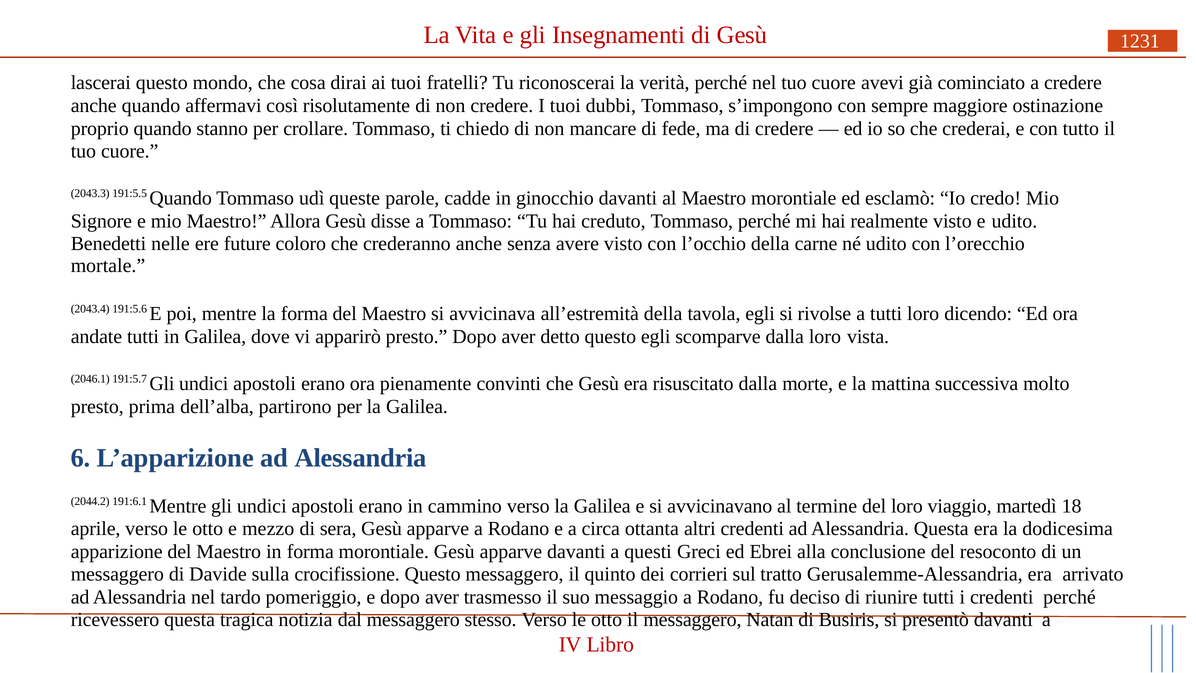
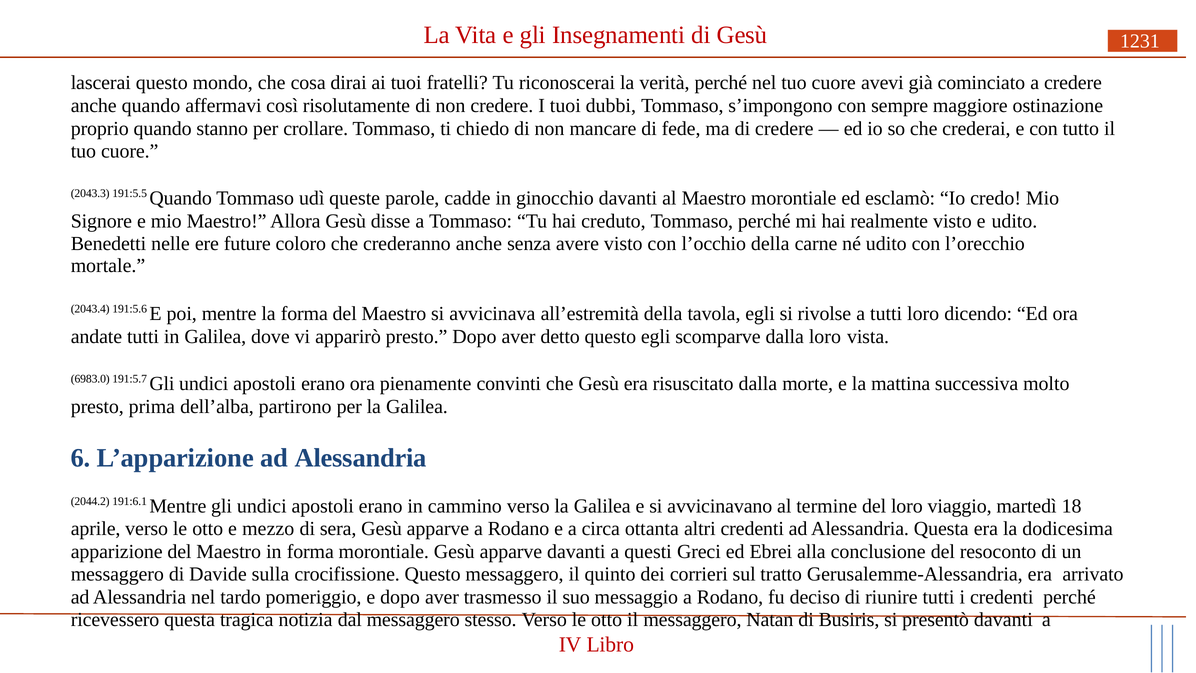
2046.1: 2046.1 -> 6983.0
